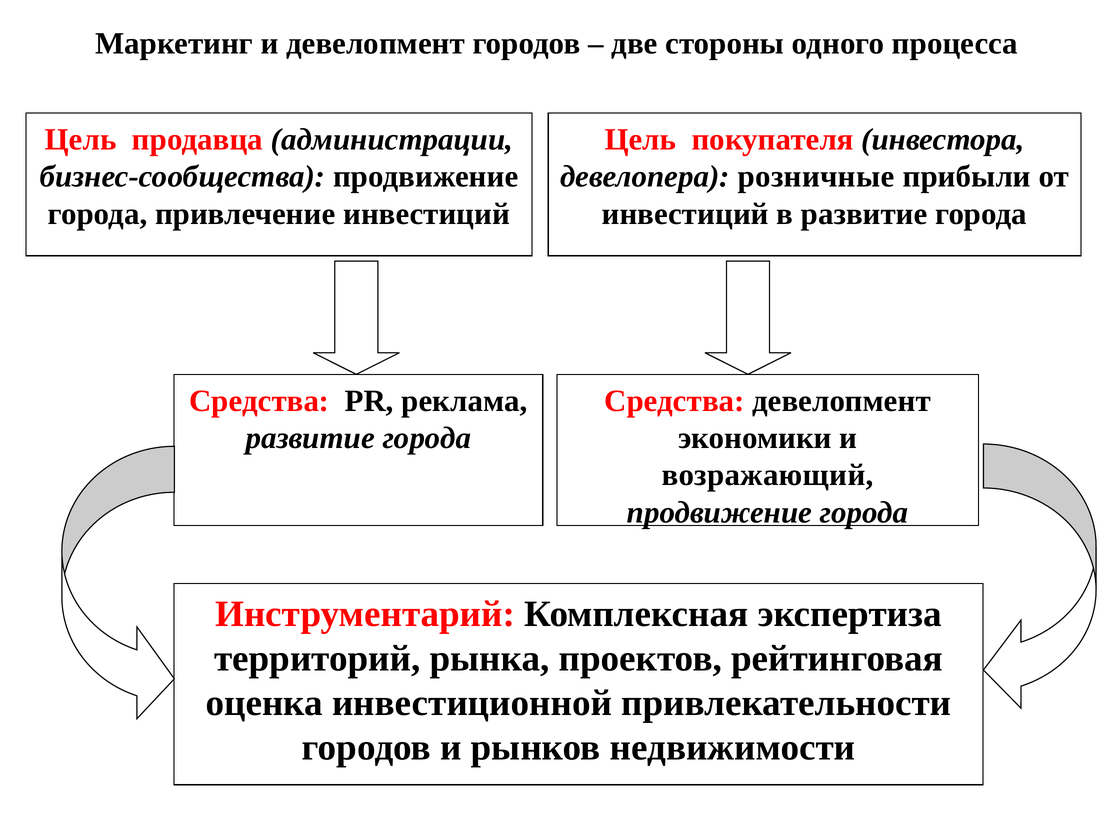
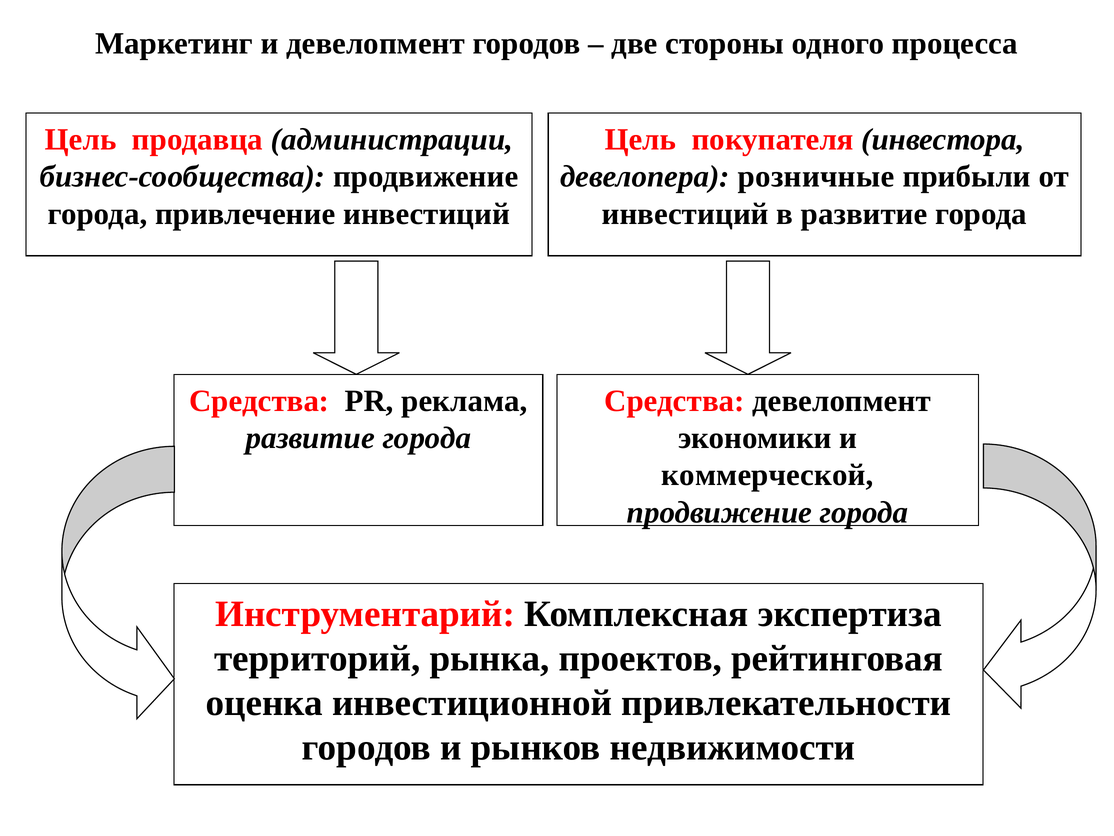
возражающий: возражающий -> коммерческой
